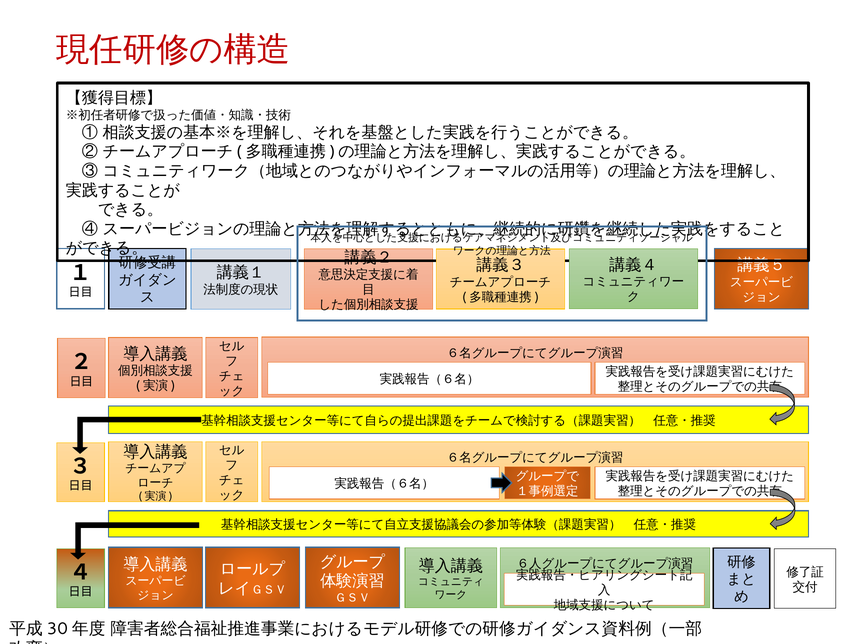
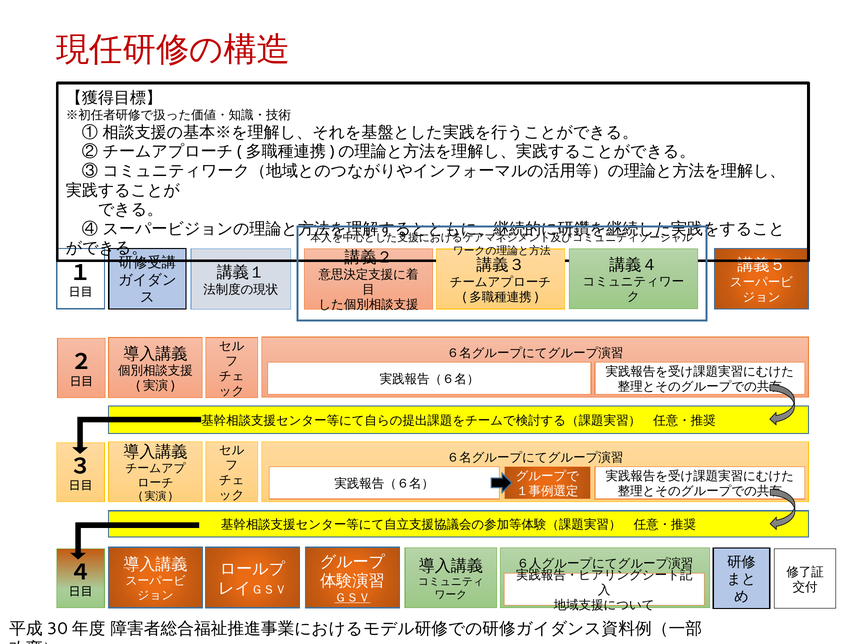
ＧＳＶ at (352, 598) underline: none -> present
